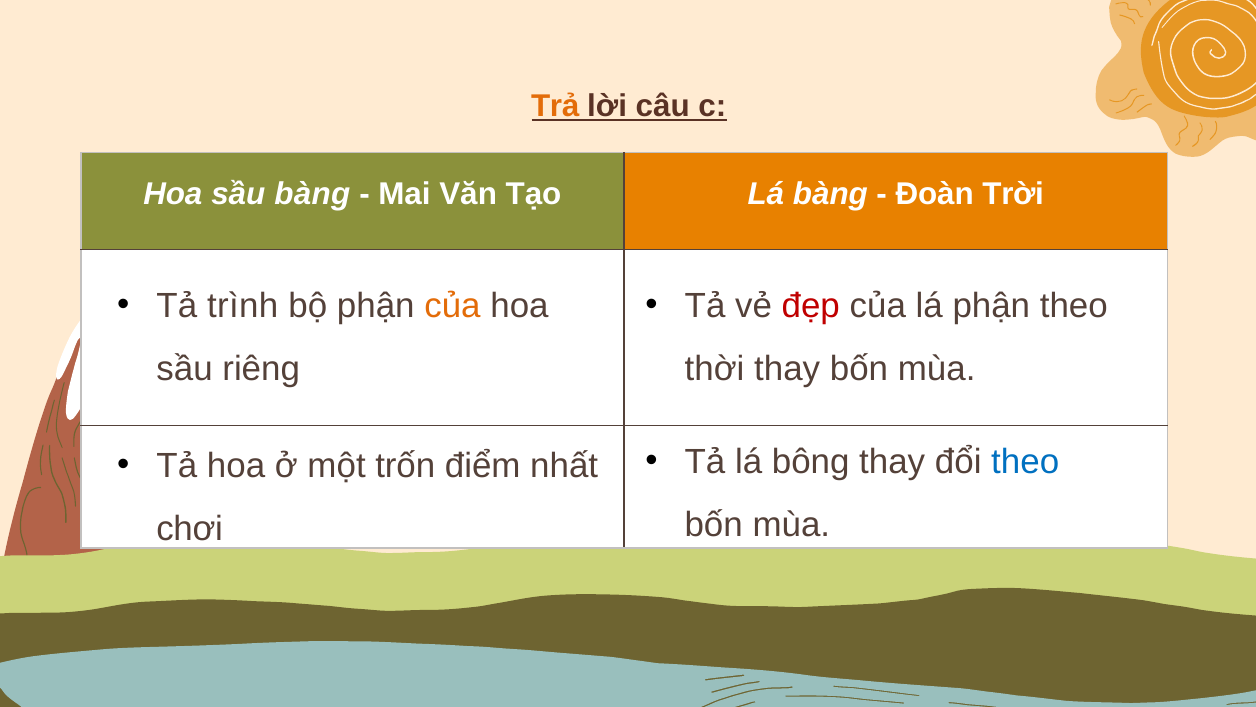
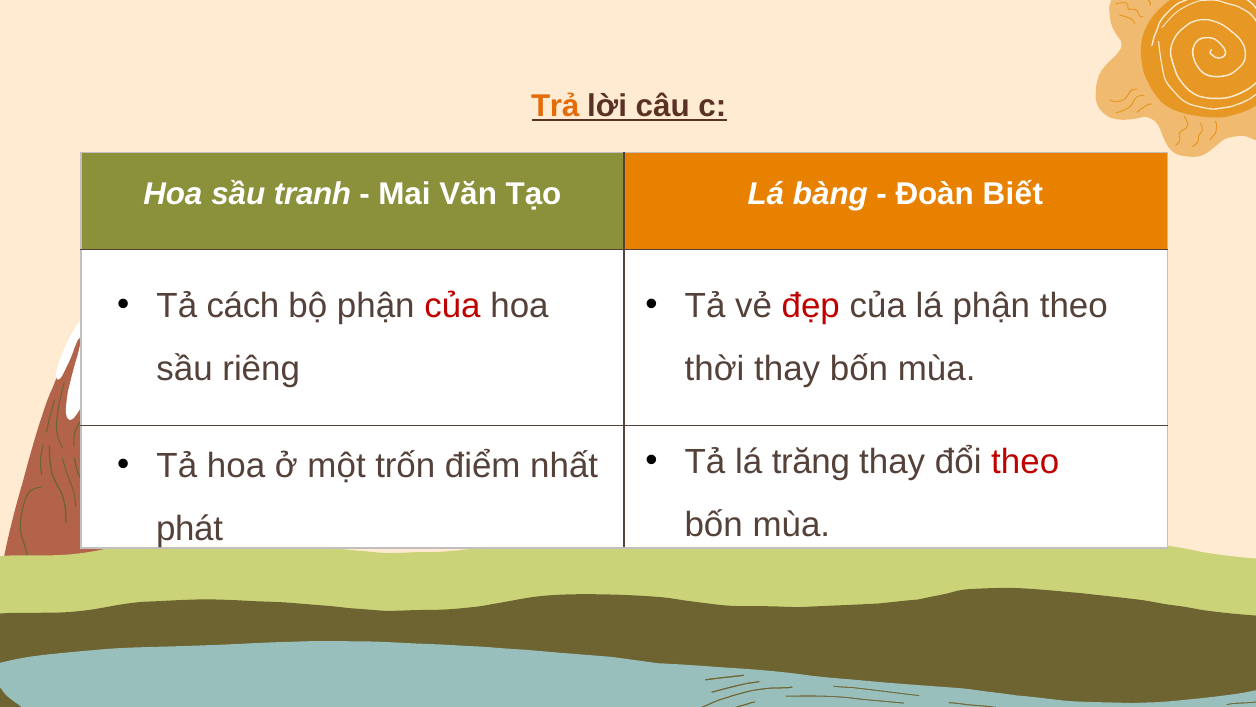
sầu bàng: bàng -> tranh
Trời: Trời -> Biết
trình: trình -> cách
của at (452, 306) colour: orange -> red
bông: bông -> trăng
theo at (1025, 462) colour: blue -> red
chơi: chơi -> phát
